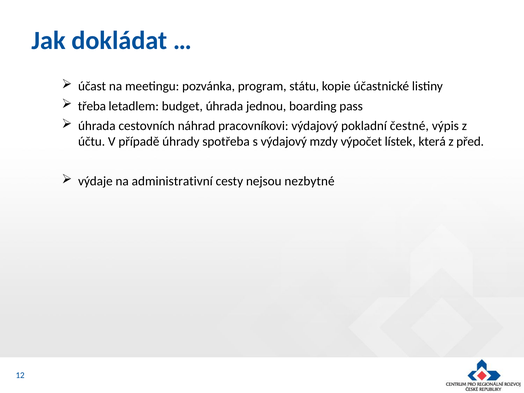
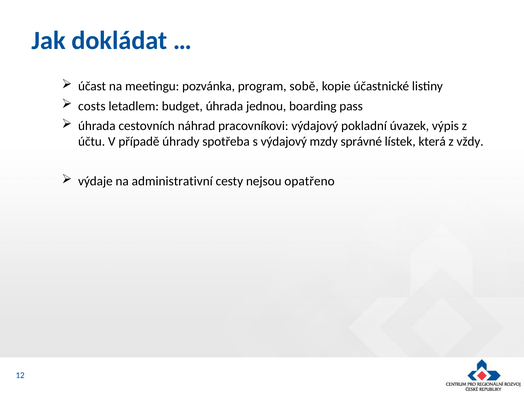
státu: státu -> sobě
třeba: třeba -> costs
čestné: čestné -> úvazek
výpočet: výpočet -> správné
před: před -> vždy
nezbytné: nezbytné -> opatřeno
